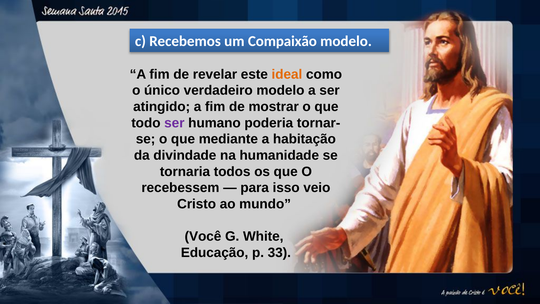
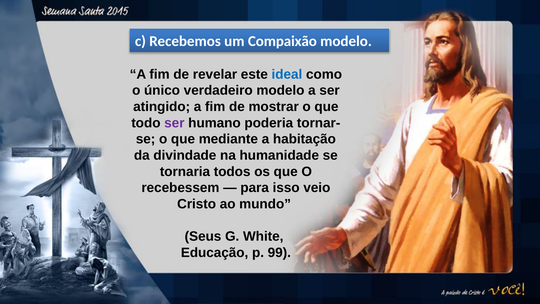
ideal colour: orange -> blue
Você: Você -> Seus
33: 33 -> 99
